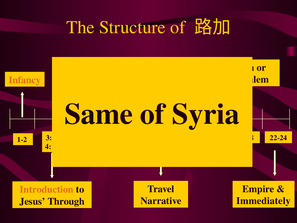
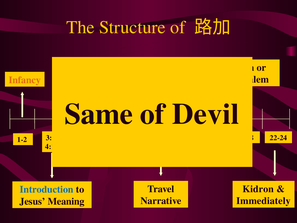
Syria: Syria -> Devil
Empire: Empire -> Kidron
Introduction colour: orange -> blue
Through: Through -> Meaning
